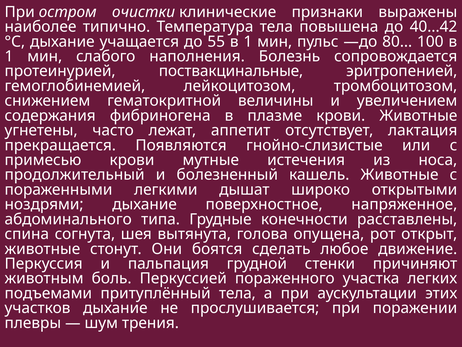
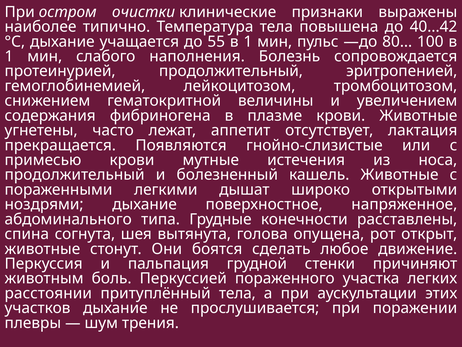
протеинурией поствакцинальные: поствакцинальные -> продолжительный
подъемами: подъемами -> расстоянии
